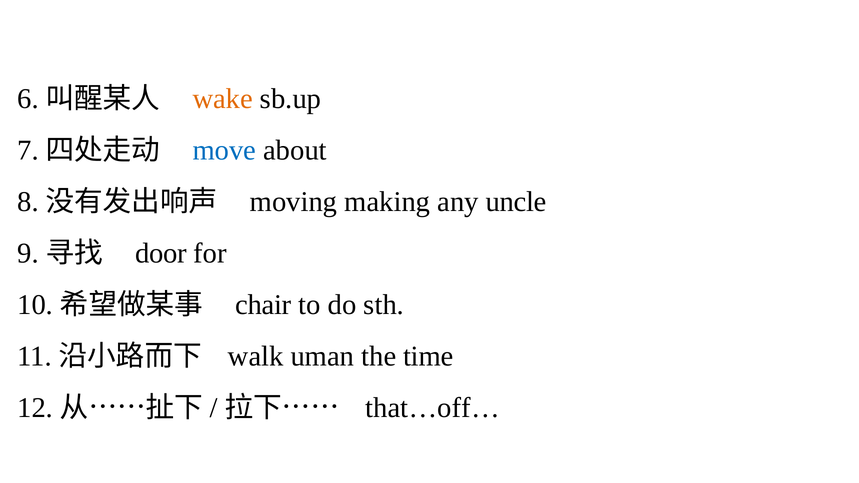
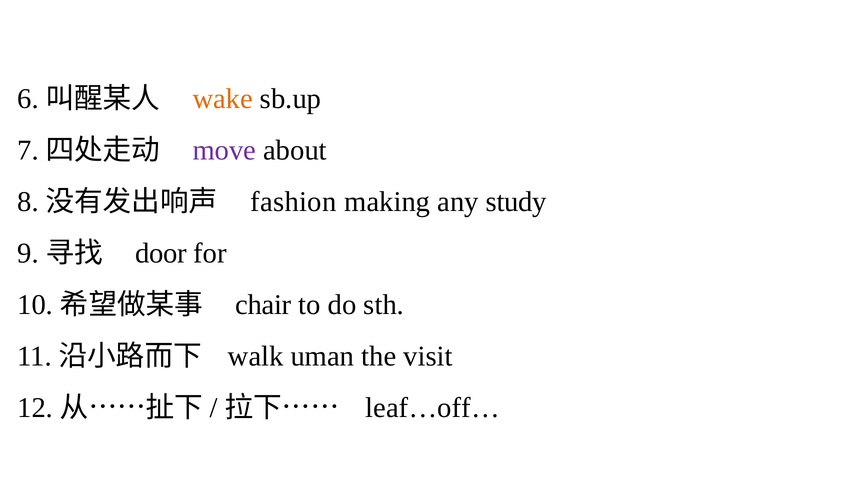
move colour: blue -> purple
moving: moving -> fashion
uncle: uncle -> study
time: time -> visit
that…off…: that…off… -> leaf…off…
